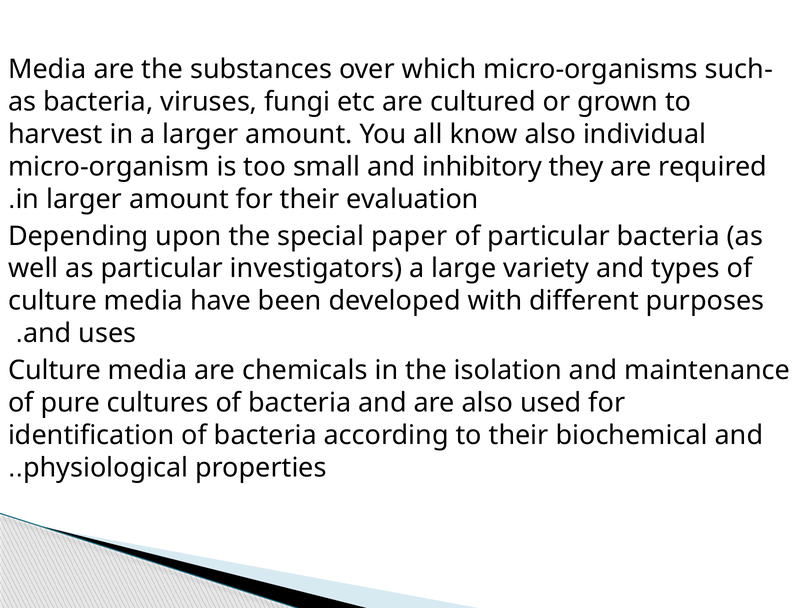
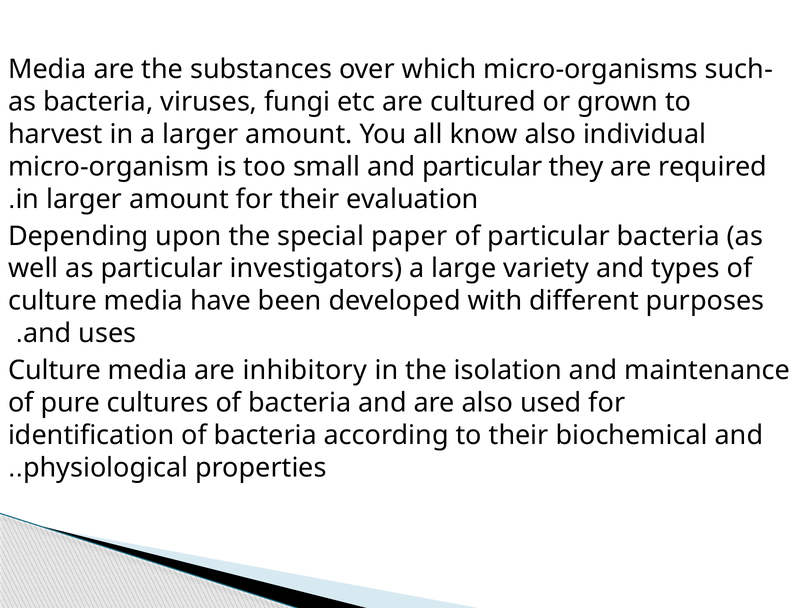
and inhibitory: inhibitory -> particular
chemicals: chemicals -> inhibitory
